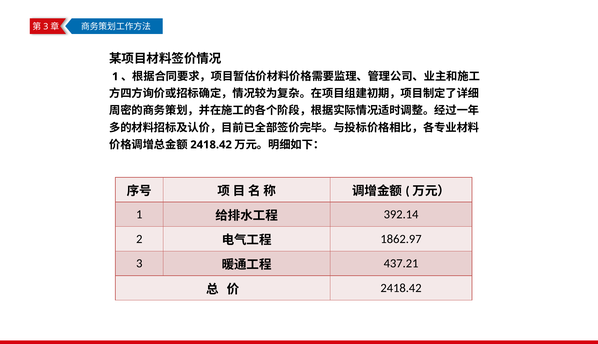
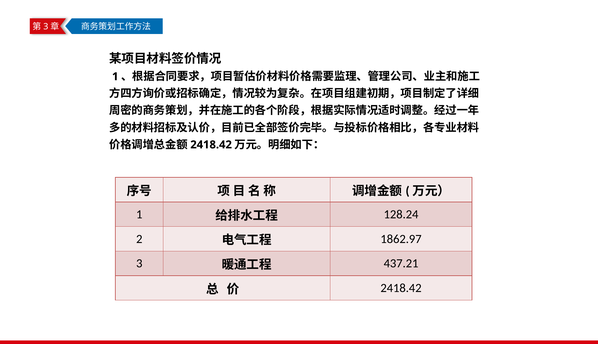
392.14: 392.14 -> 128.24
